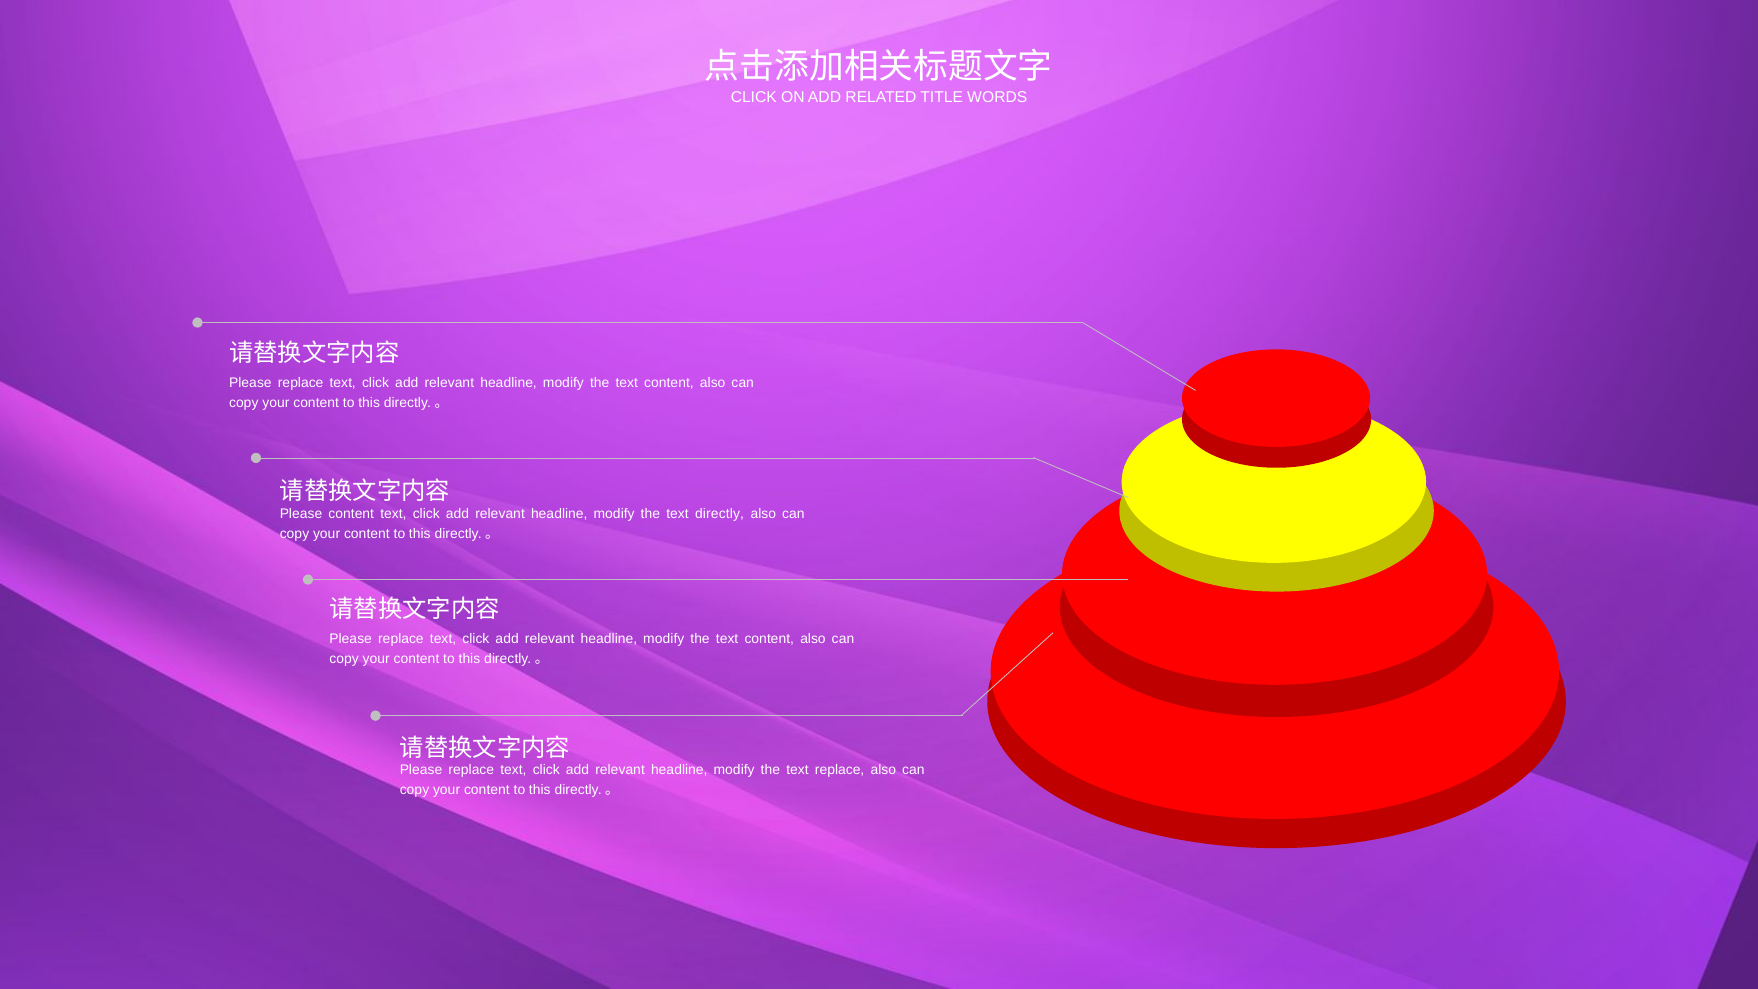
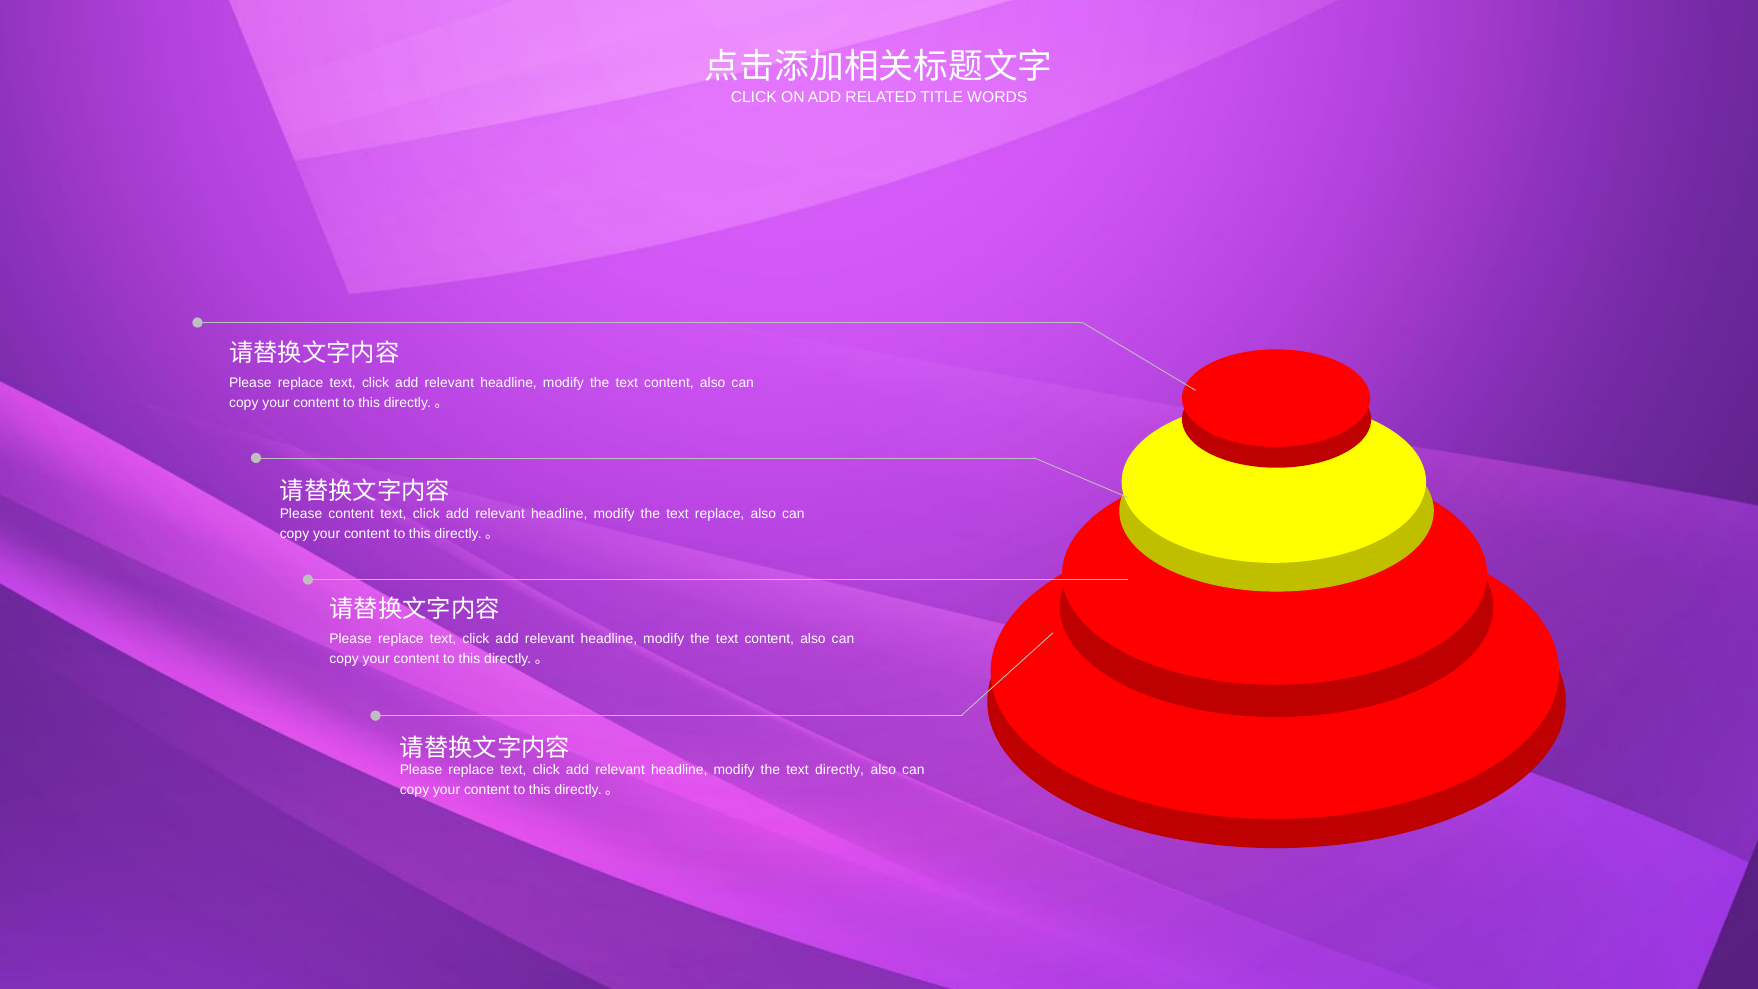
text directly: directly -> replace
text replace: replace -> directly
